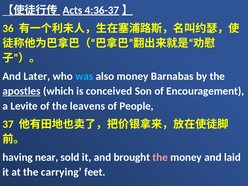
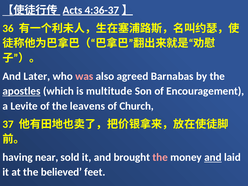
was colour: light blue -> pink
also money: money -> agreed
conceived: conceived -> multitude
People: People -> Church
and at (213, 157) underline: none -> present
carrying: carrying -> believed
